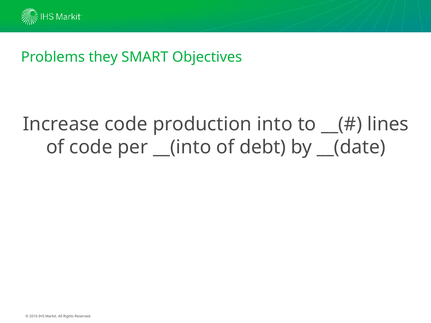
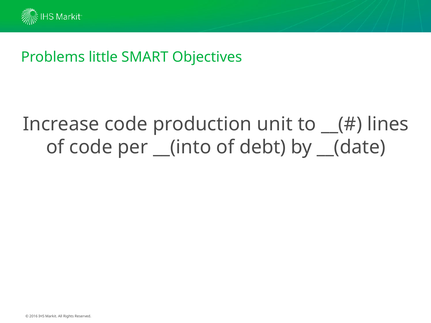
they: they -> little
into: into -> unit
